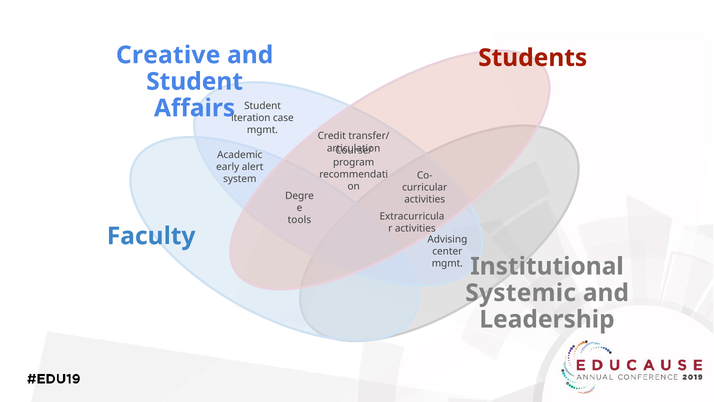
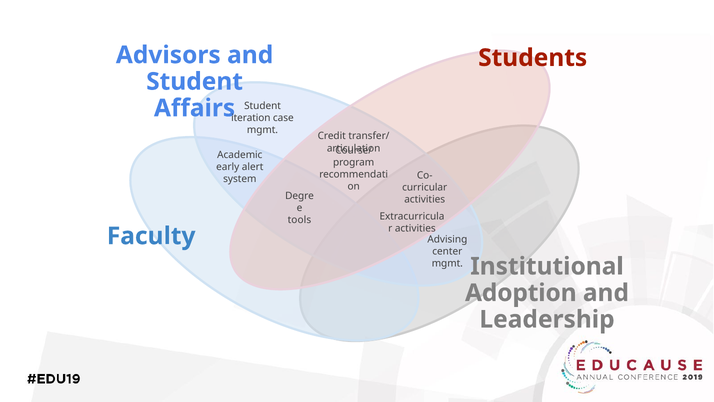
Creative: Creative -> Advisors
Systemic: Systemic -> Adoption
